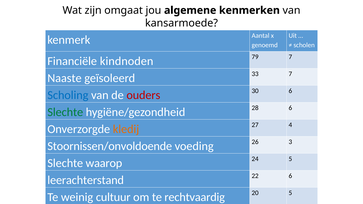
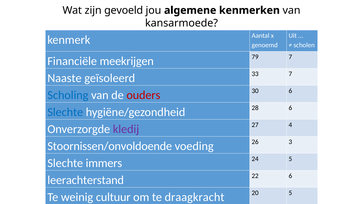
omgaat: omgaat -> gevoeld
kindnoden: kindnoden -> meekrijgen
Slechte at (65, 112) colour: green -> blue
kledij colour: orange -> purple
waarop: waarop -> immers
rechtvaardig: rechtvaardig -> draagkracht
